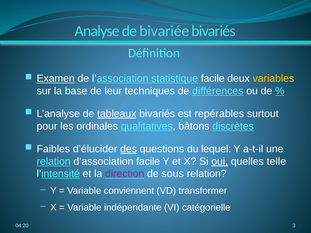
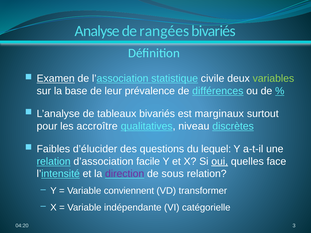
bivariée: bivariée -> rangées
statistique facile: facile -> civile
variables colour: yellow -> light green
techniques: techniques -> prévalence
tableaux underline: present -> none
repérables: repérables -> marginaux
ordinales: ordinales -> accroître
bâtons: bâtons -> niveau
des underline: present -> none
telle: telle -> face
